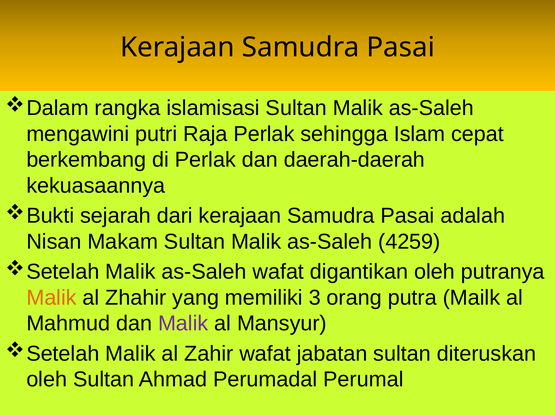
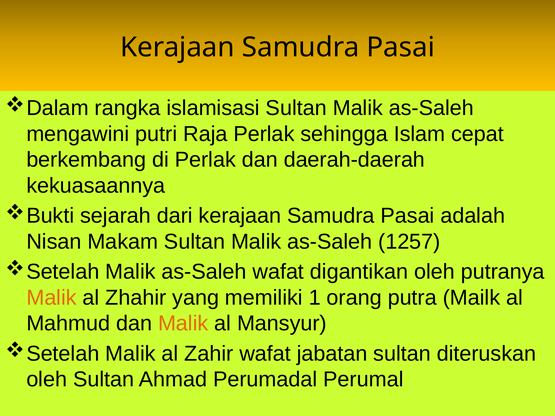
4259: 4259 -> 1257
3: 3 -> 1
Malik at (183, 324) colour: purple -> orange
